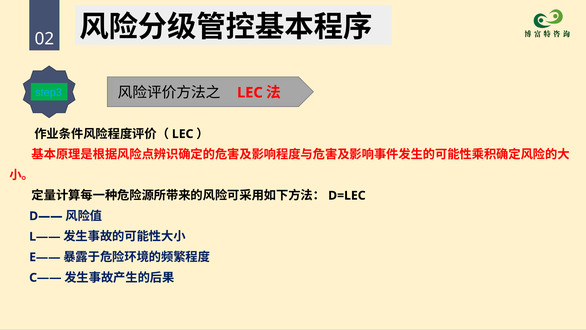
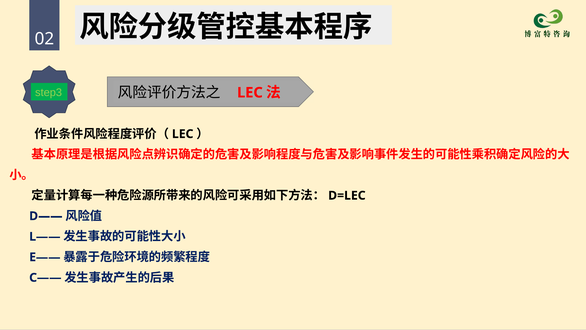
step3 colour: light blue -> light green
